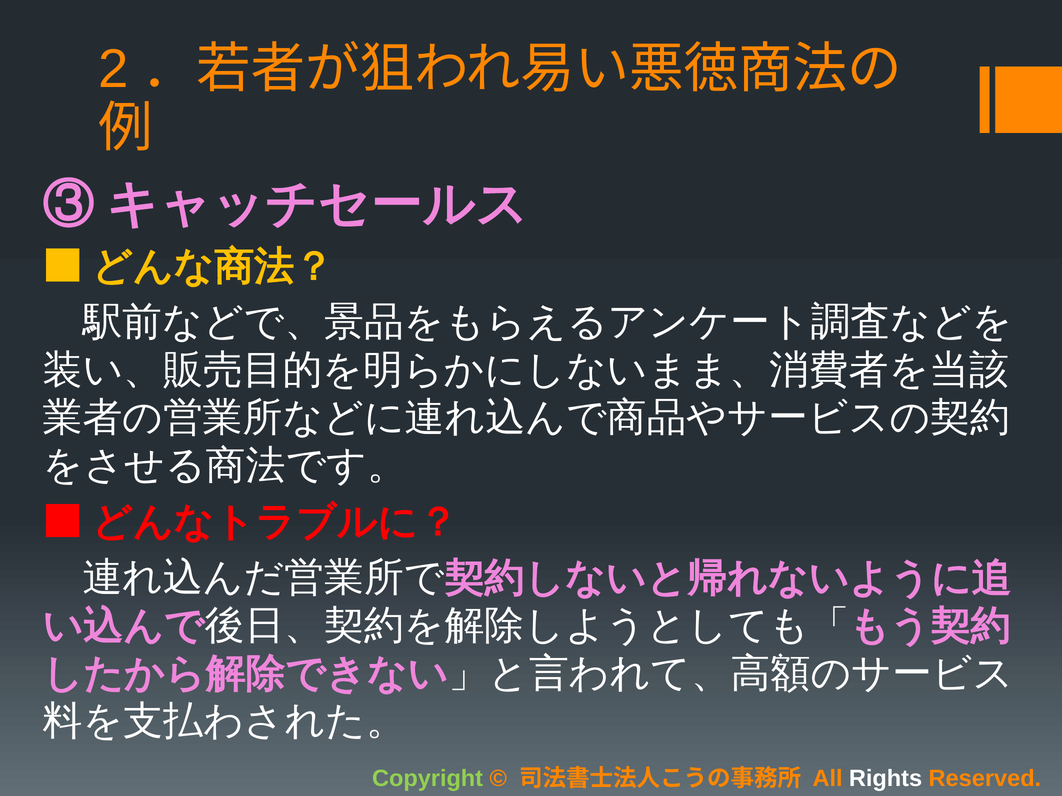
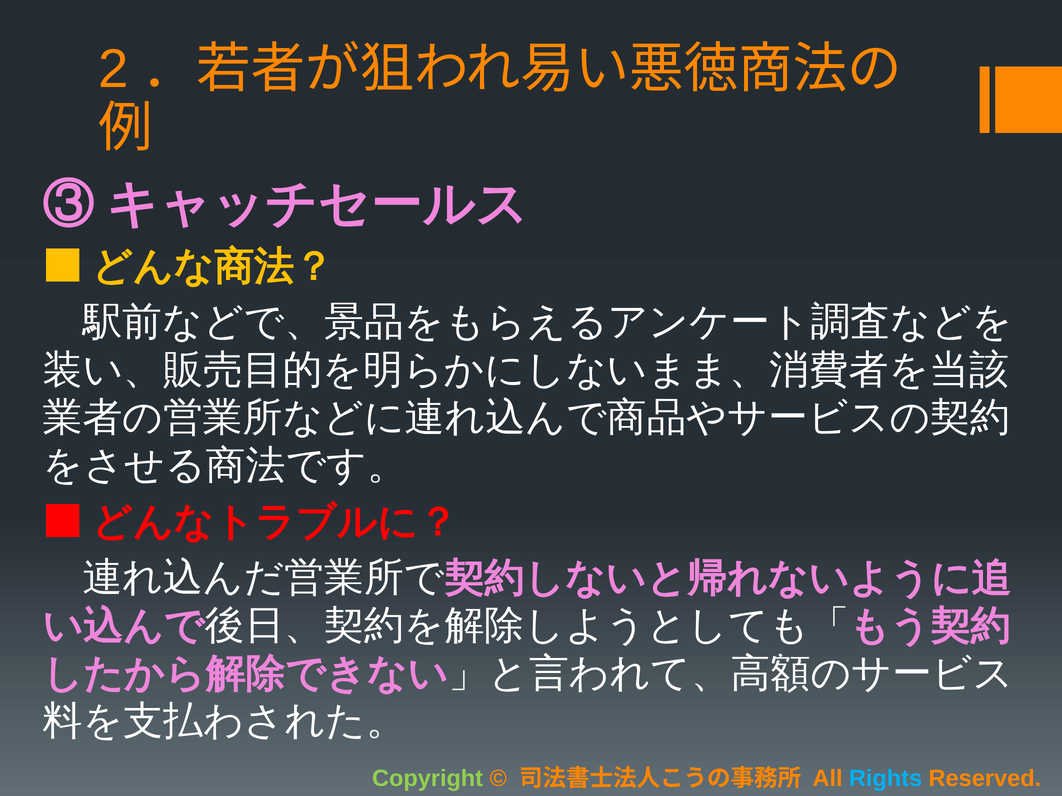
Rights colour: white -> light blue
